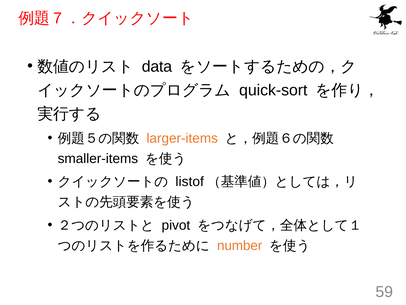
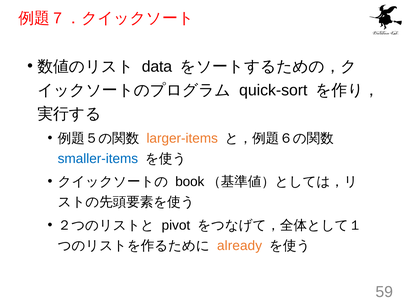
smaller-items colour: black -> blue
listof: listof -> book
number: number -> already
